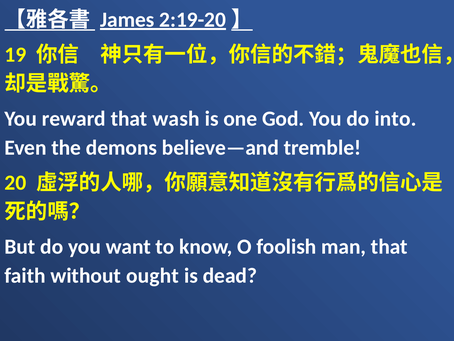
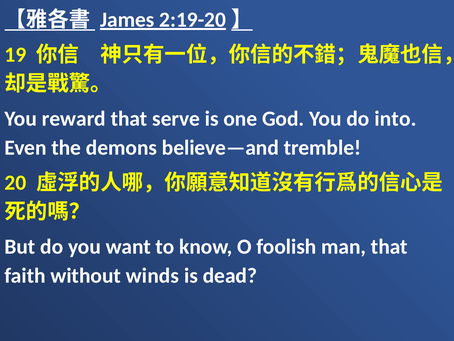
wash: wash -> serve
ought: ought -> winds
